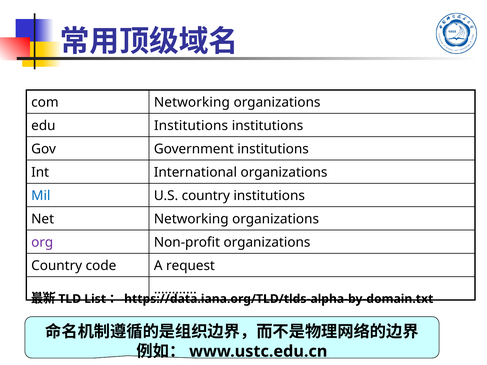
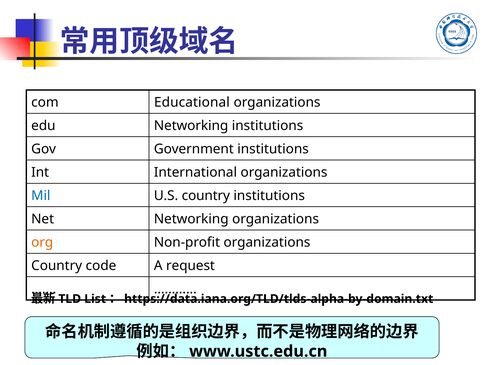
com Networking: Networking -> Educational
edu Institutions: Institutions -> Networking
org colour: purple -> orange
